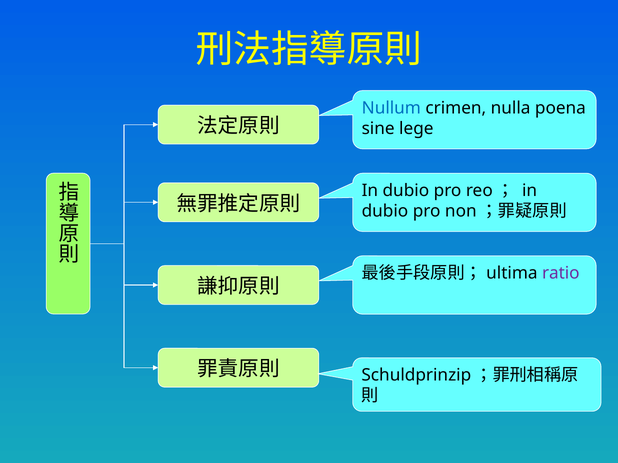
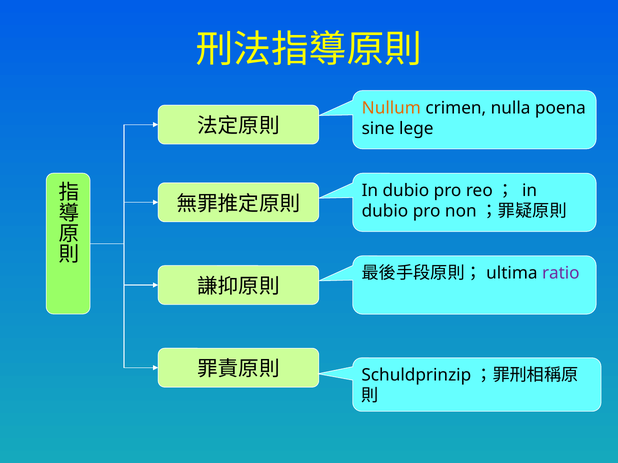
Nullum colour: blue -> orange
